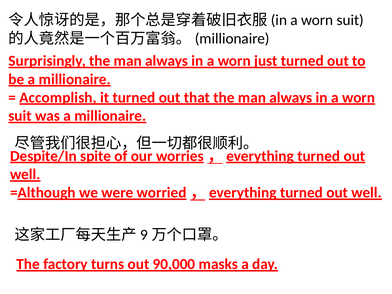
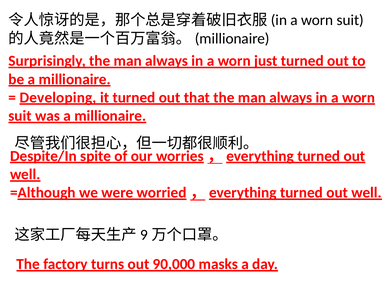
Accomplish: Accomplish -> Developing
